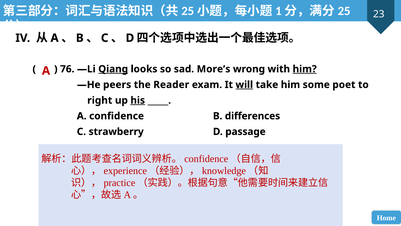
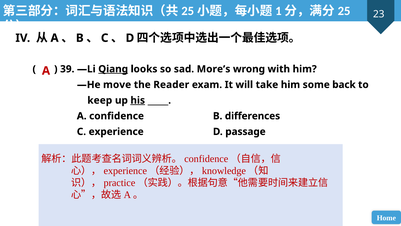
76: 76 -> 39
him at (305, 69) underline: present -> none
peers: peers -> move
will underline: present -> none
poet: poet -> back
right: right -> keep
strawberry: strawberry -> experience
